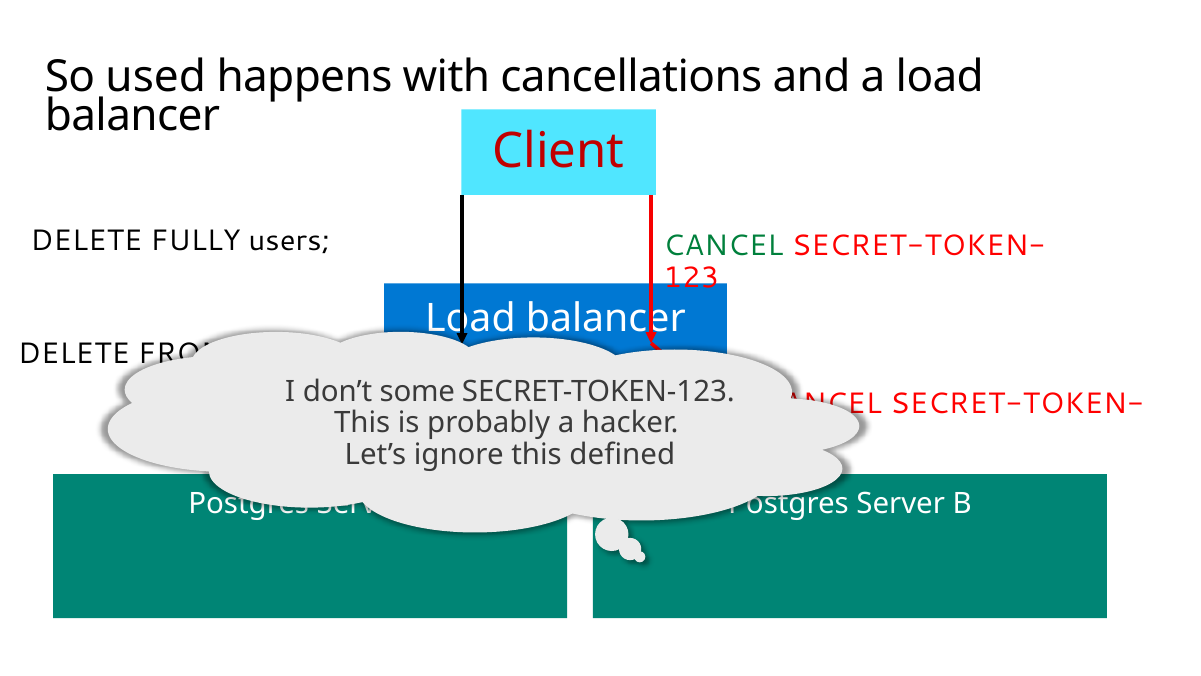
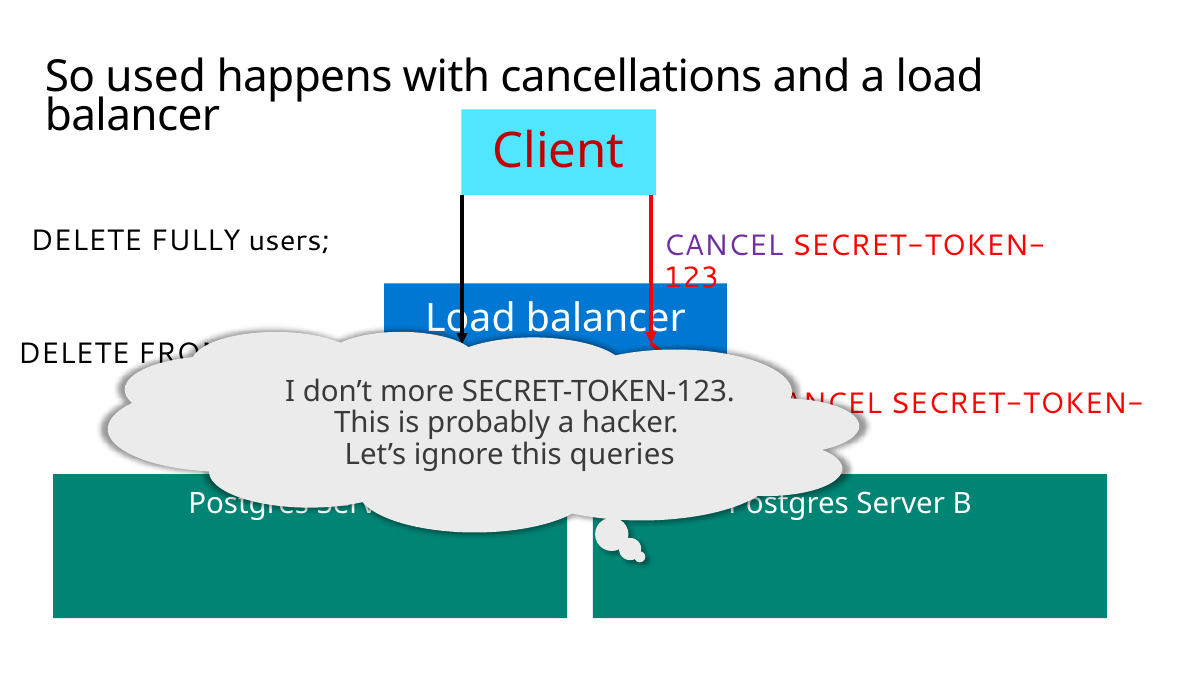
CANCEL at (723, 245) colour: green -> purple
some: some -> more
defined: defined -> queries
